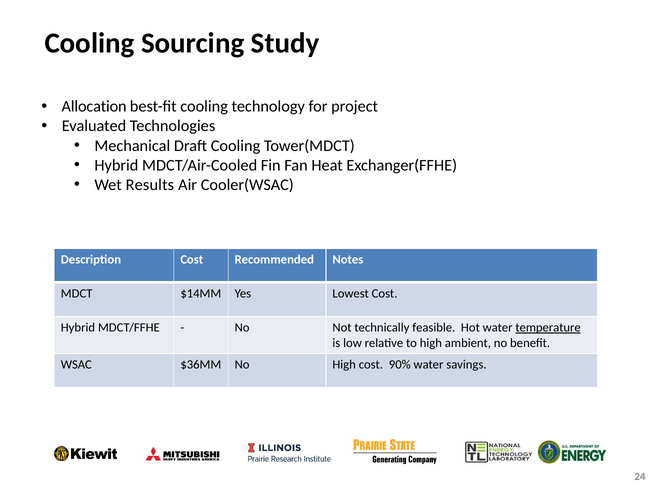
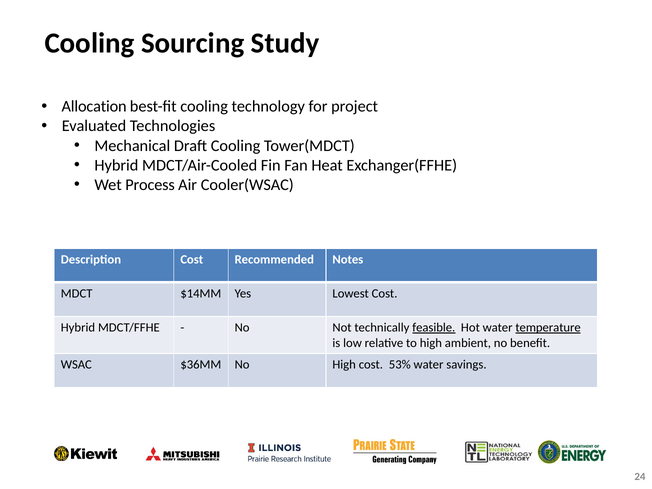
Results: Results -> Process
feasible underline: none -> present
90%: 90% -> 53%
